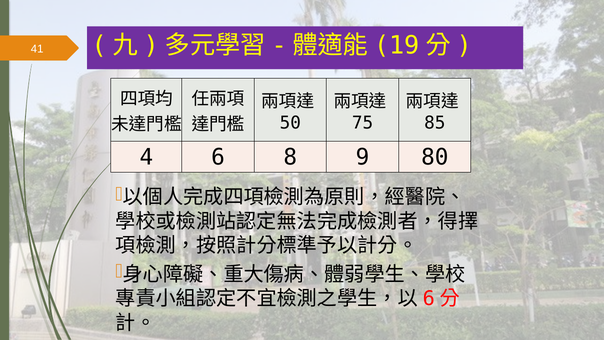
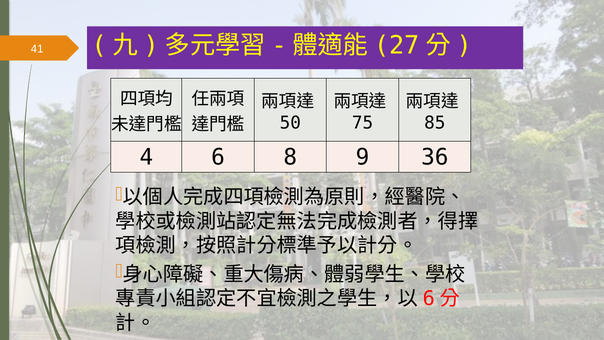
19: 19 -> 27
80: 80 -> 36
